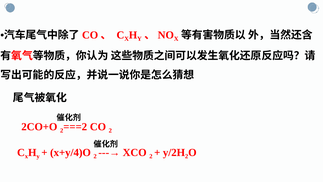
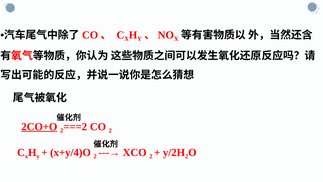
2CO+O underline: none -> present
